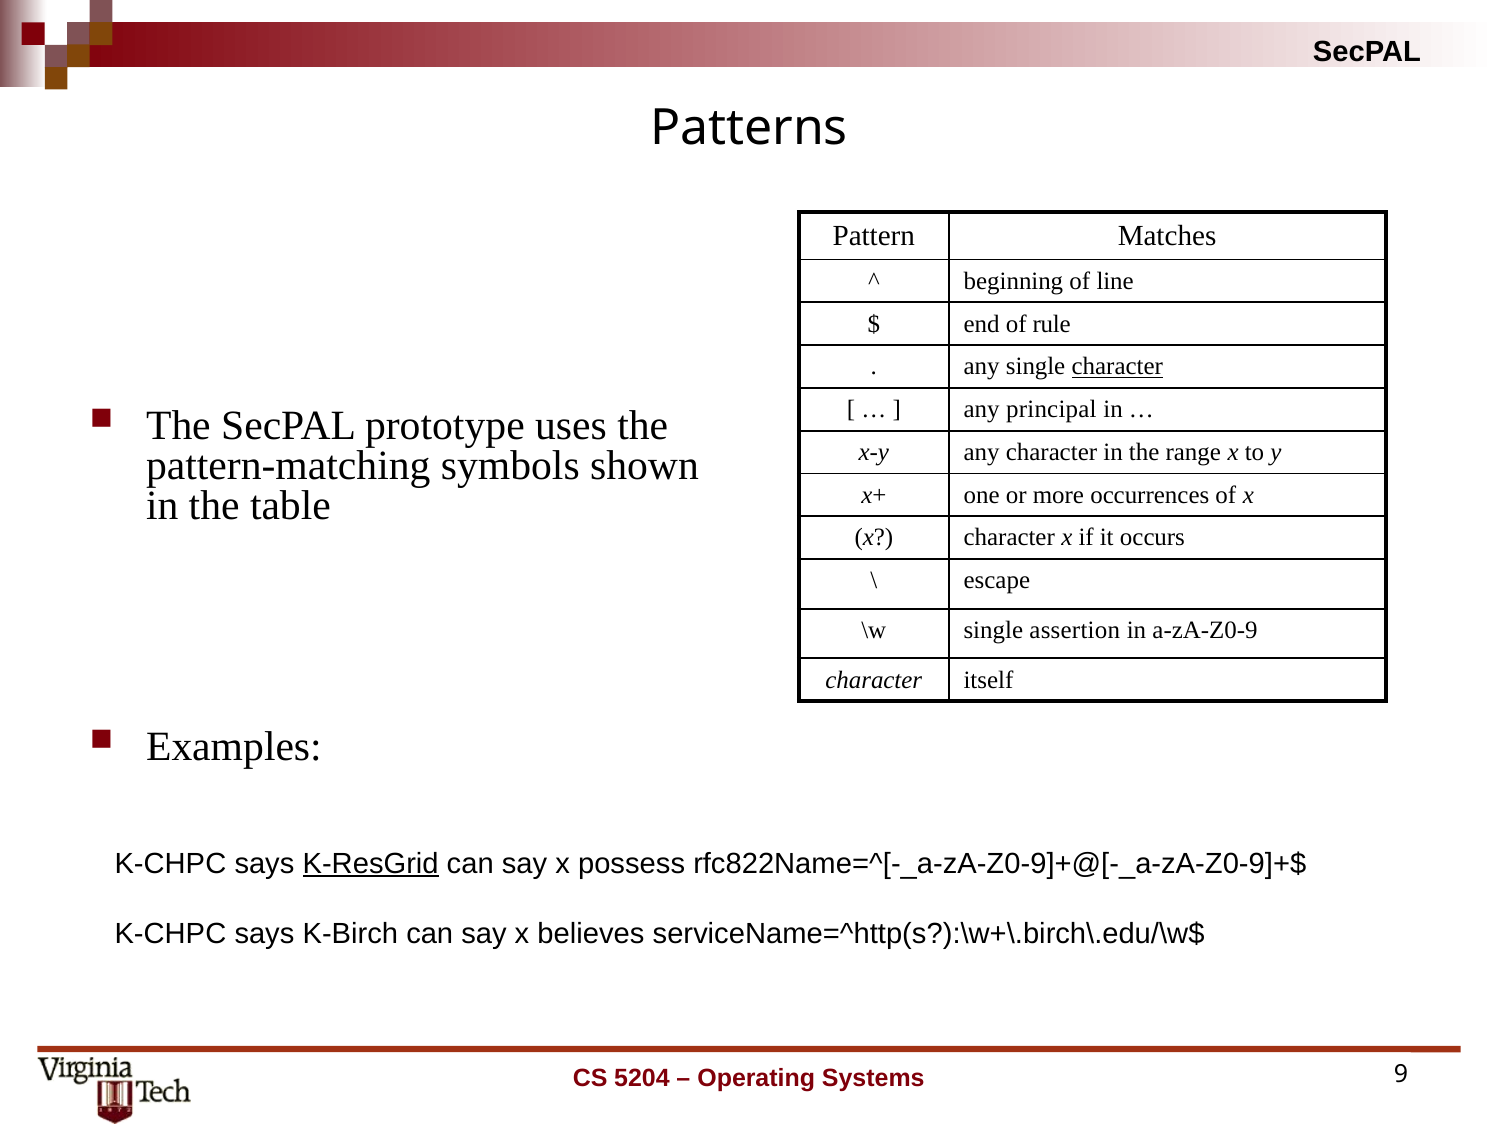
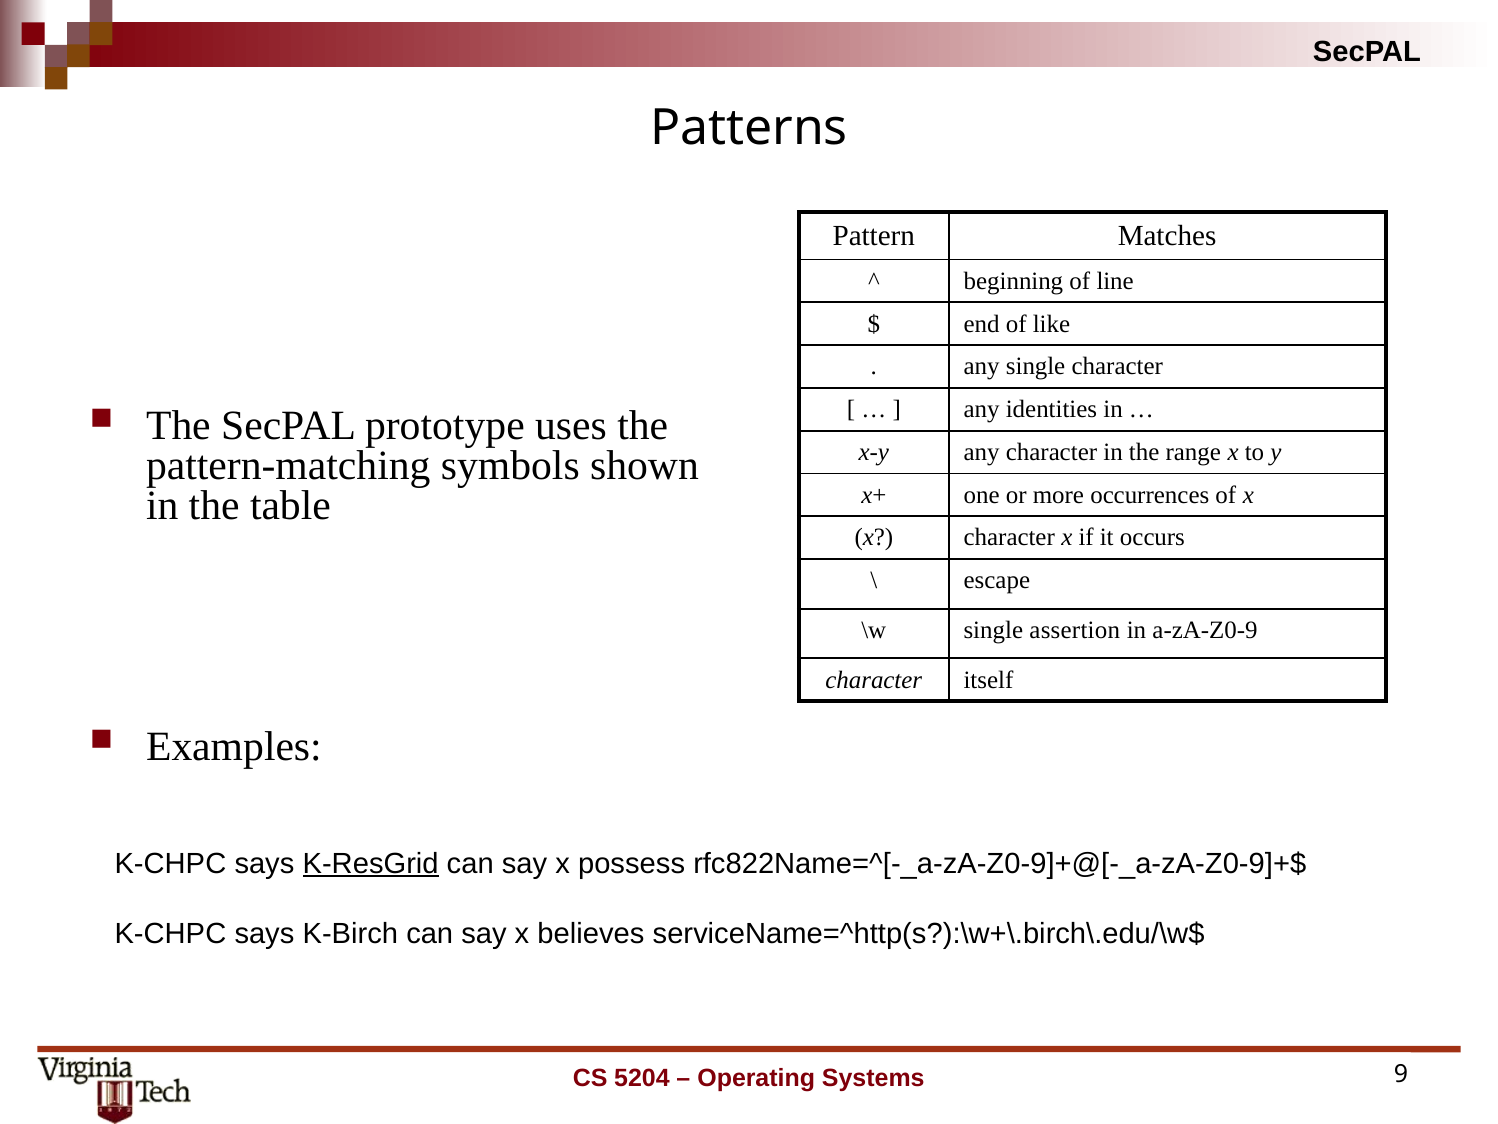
rule: rule -> like
character at (1117, 366) underline: present -> none
principal: principal -> identities
